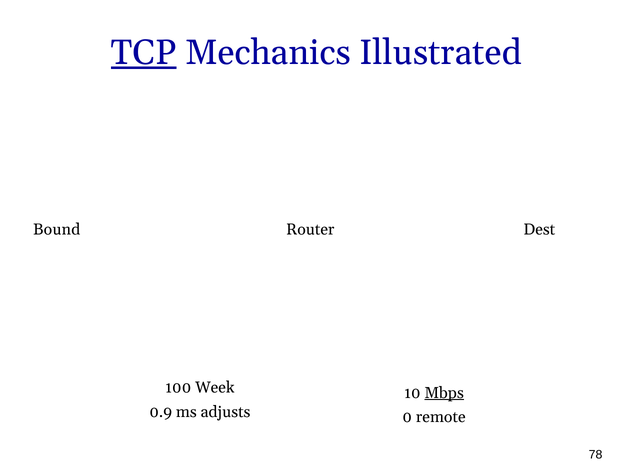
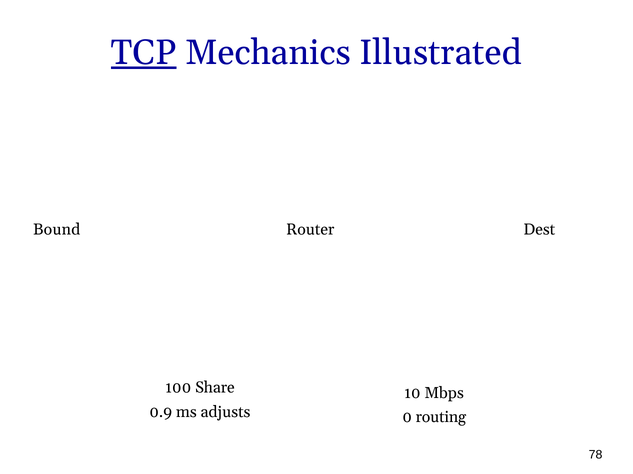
Week: Week -> Share
Mbps underline: present -> none
remote: remote -> routing
